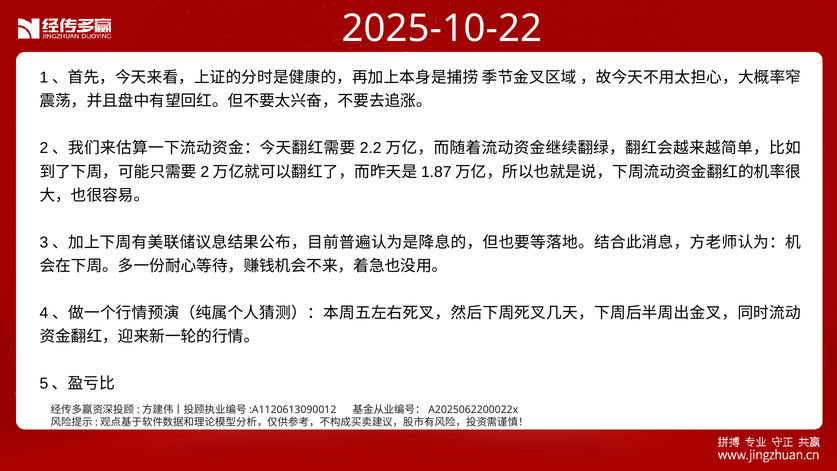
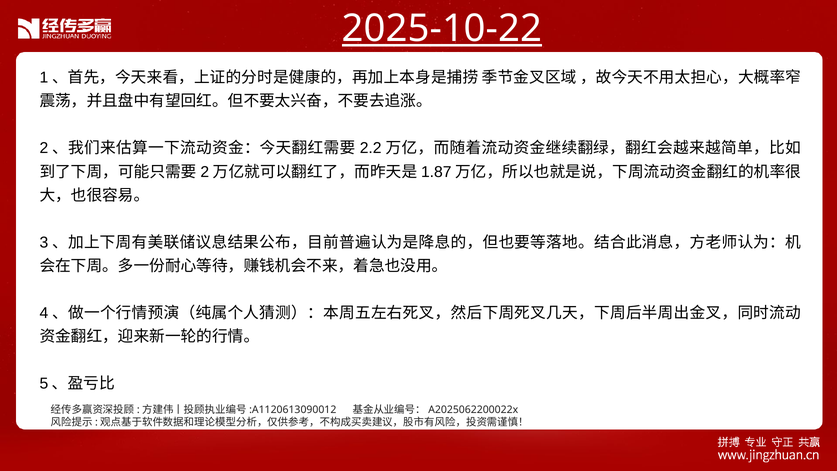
2025-10-22 underline: none -> present
